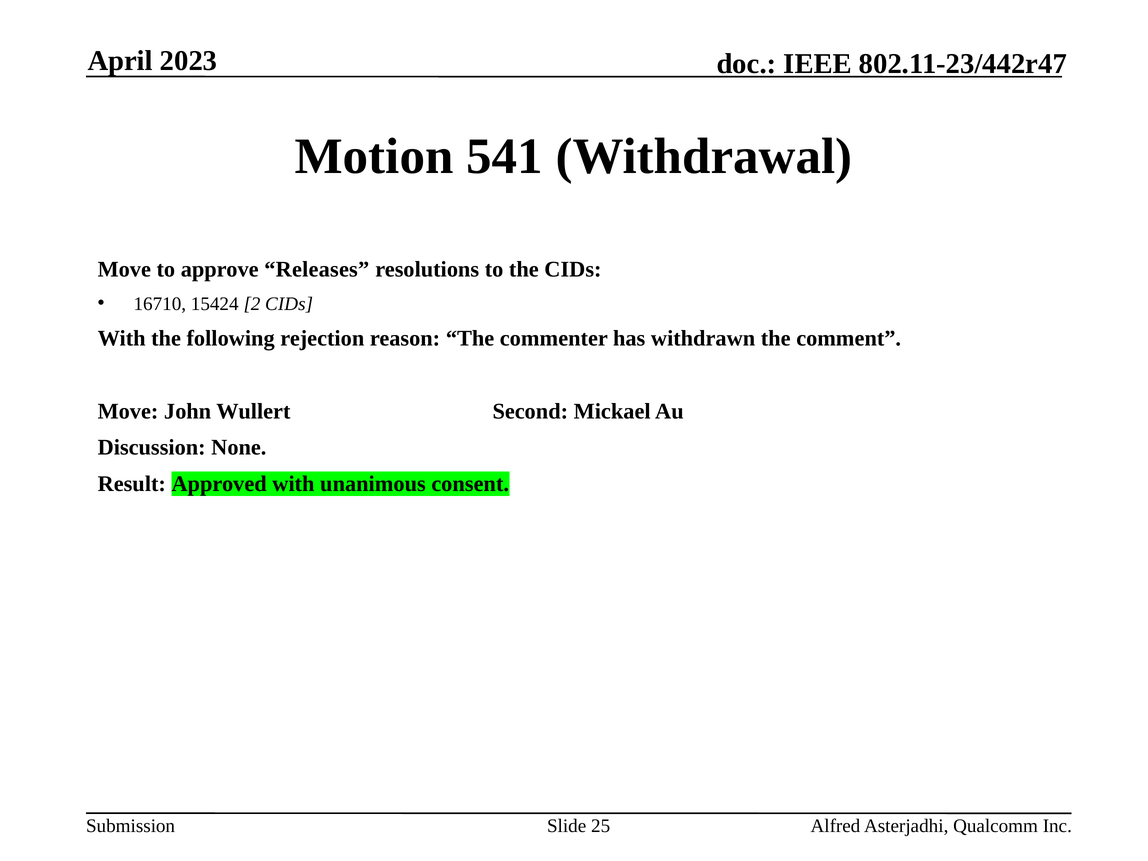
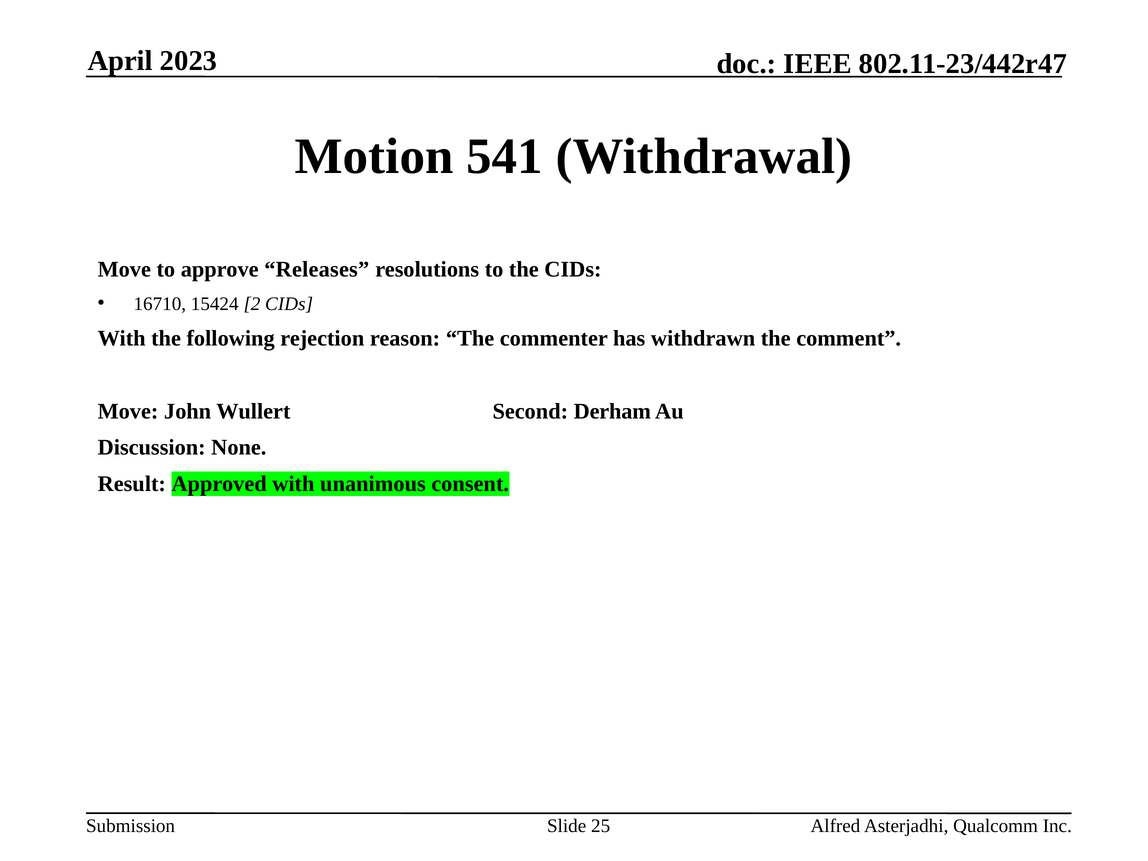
Mickael: Mickael -> Derham
